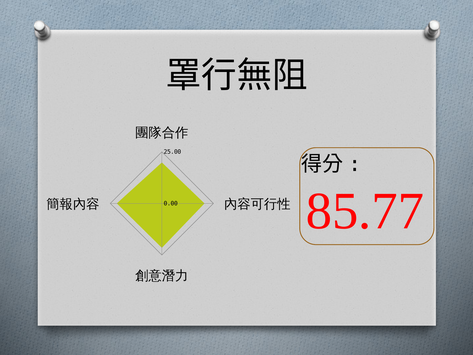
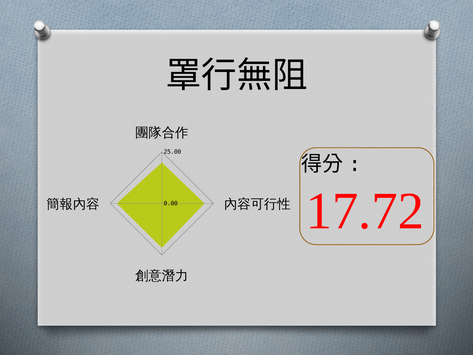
85.77: 85.77 -> 17.72
